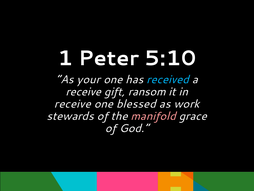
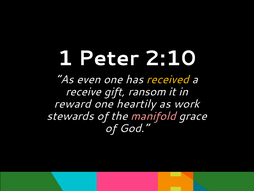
5:10: 5:10 -> 2:10
your: your -> even
received colour: light blue -> yellow
receive at (73, 104): receive -> reward
blessed: blessed -> heartily
